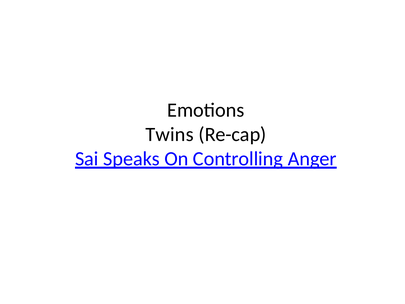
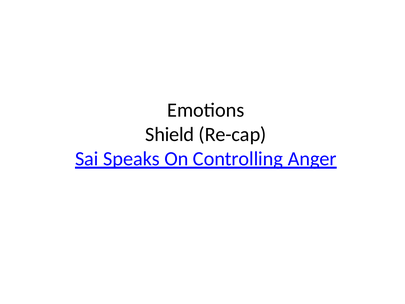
Twins: Twins -> Shield
